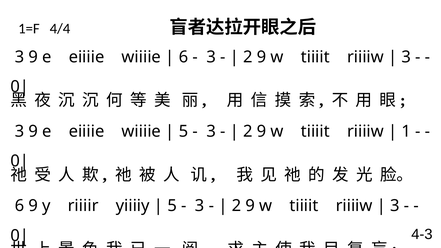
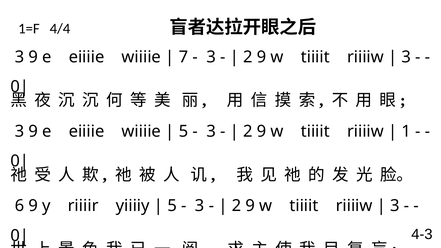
6 at (183, 57): 6 -> 7
